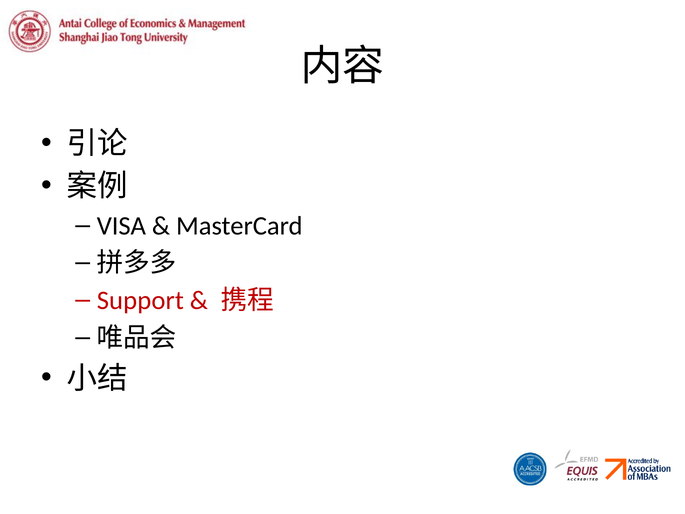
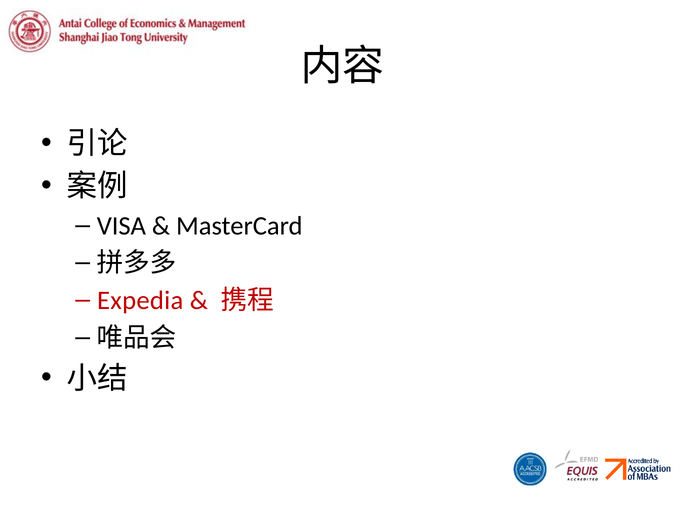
Support: Support -> Expedia
